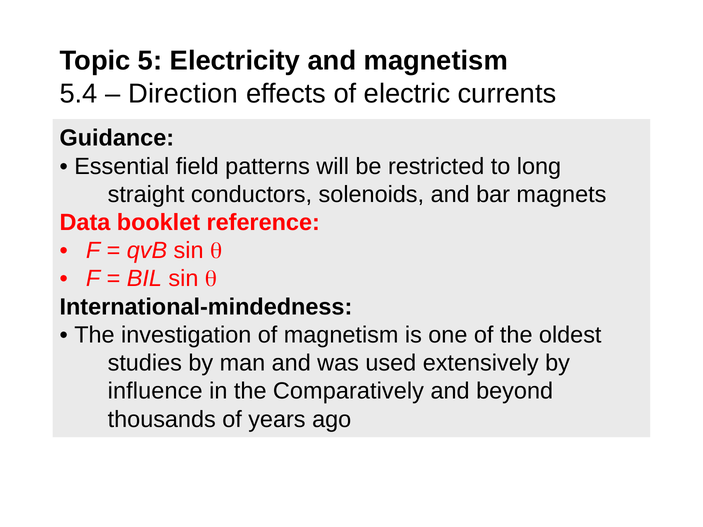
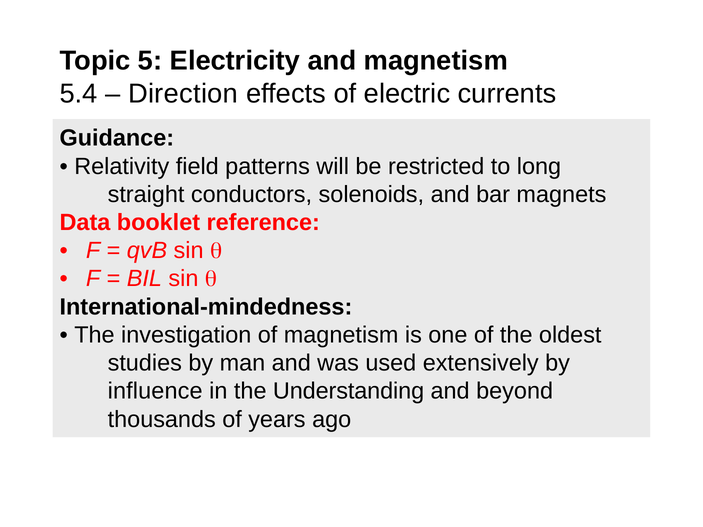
Essential: Essential -> Relativity
Comparatively: Comparatively -> Understanding
